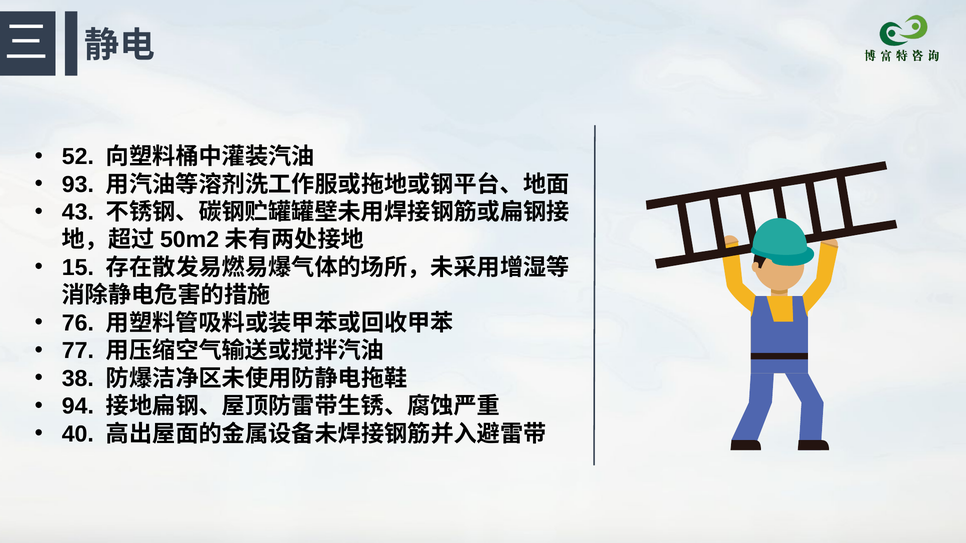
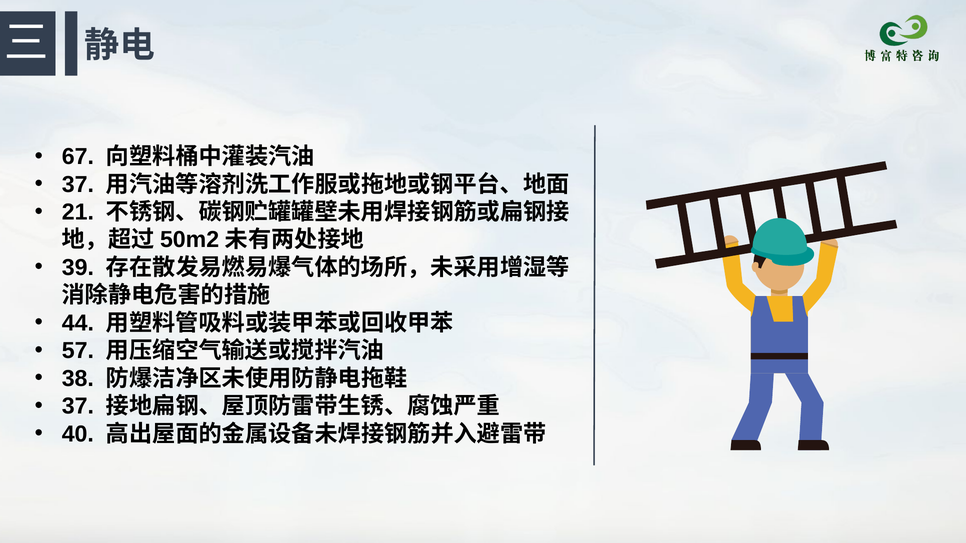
52: 52 -> 67
93 at (78, 184): 93 -> 37
43: 43 -> 21
15: 15 -> 39
76: 76 -> 44
77: 77 -> 57
94 at (78, 407): 94 -> 37
